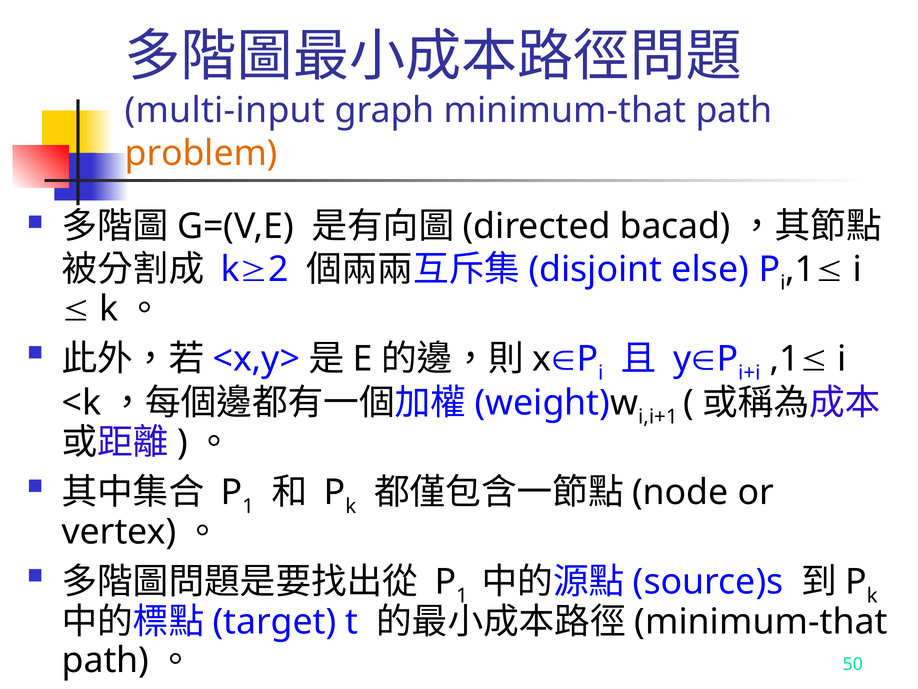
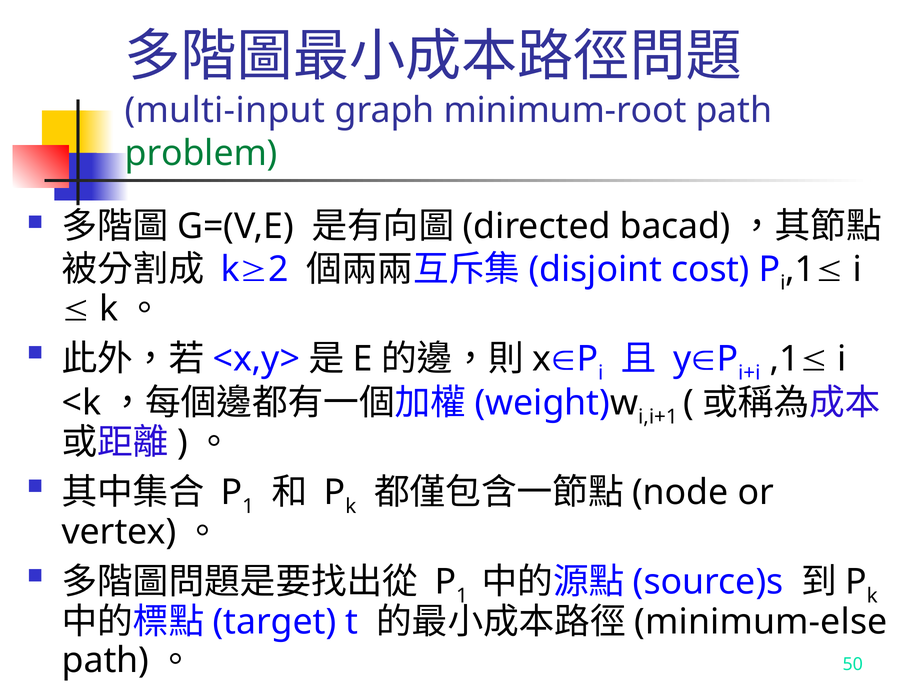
graph minimum-that: minimum-that -> minimum-root
problem colour: orange -> green
else: else -> cost
minimum-that at (761, 621): minimum-that -> minimum-else
